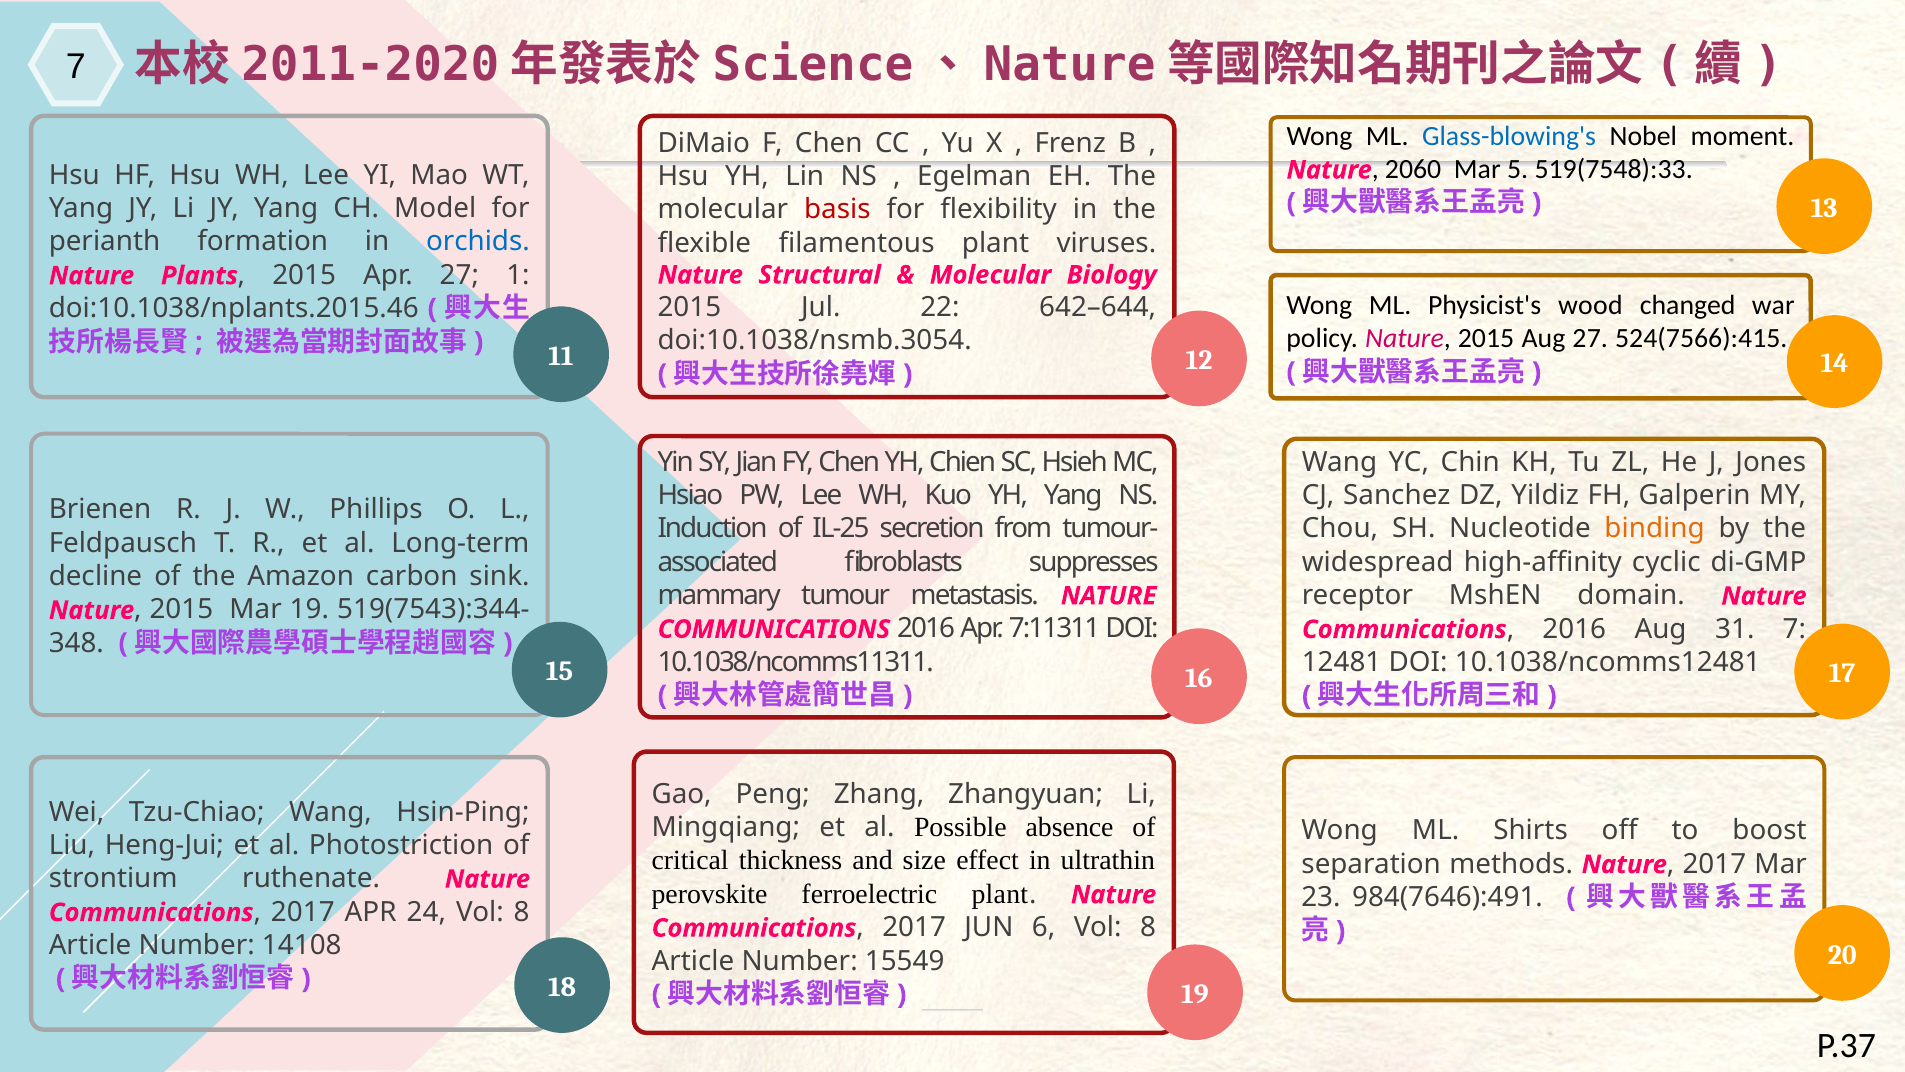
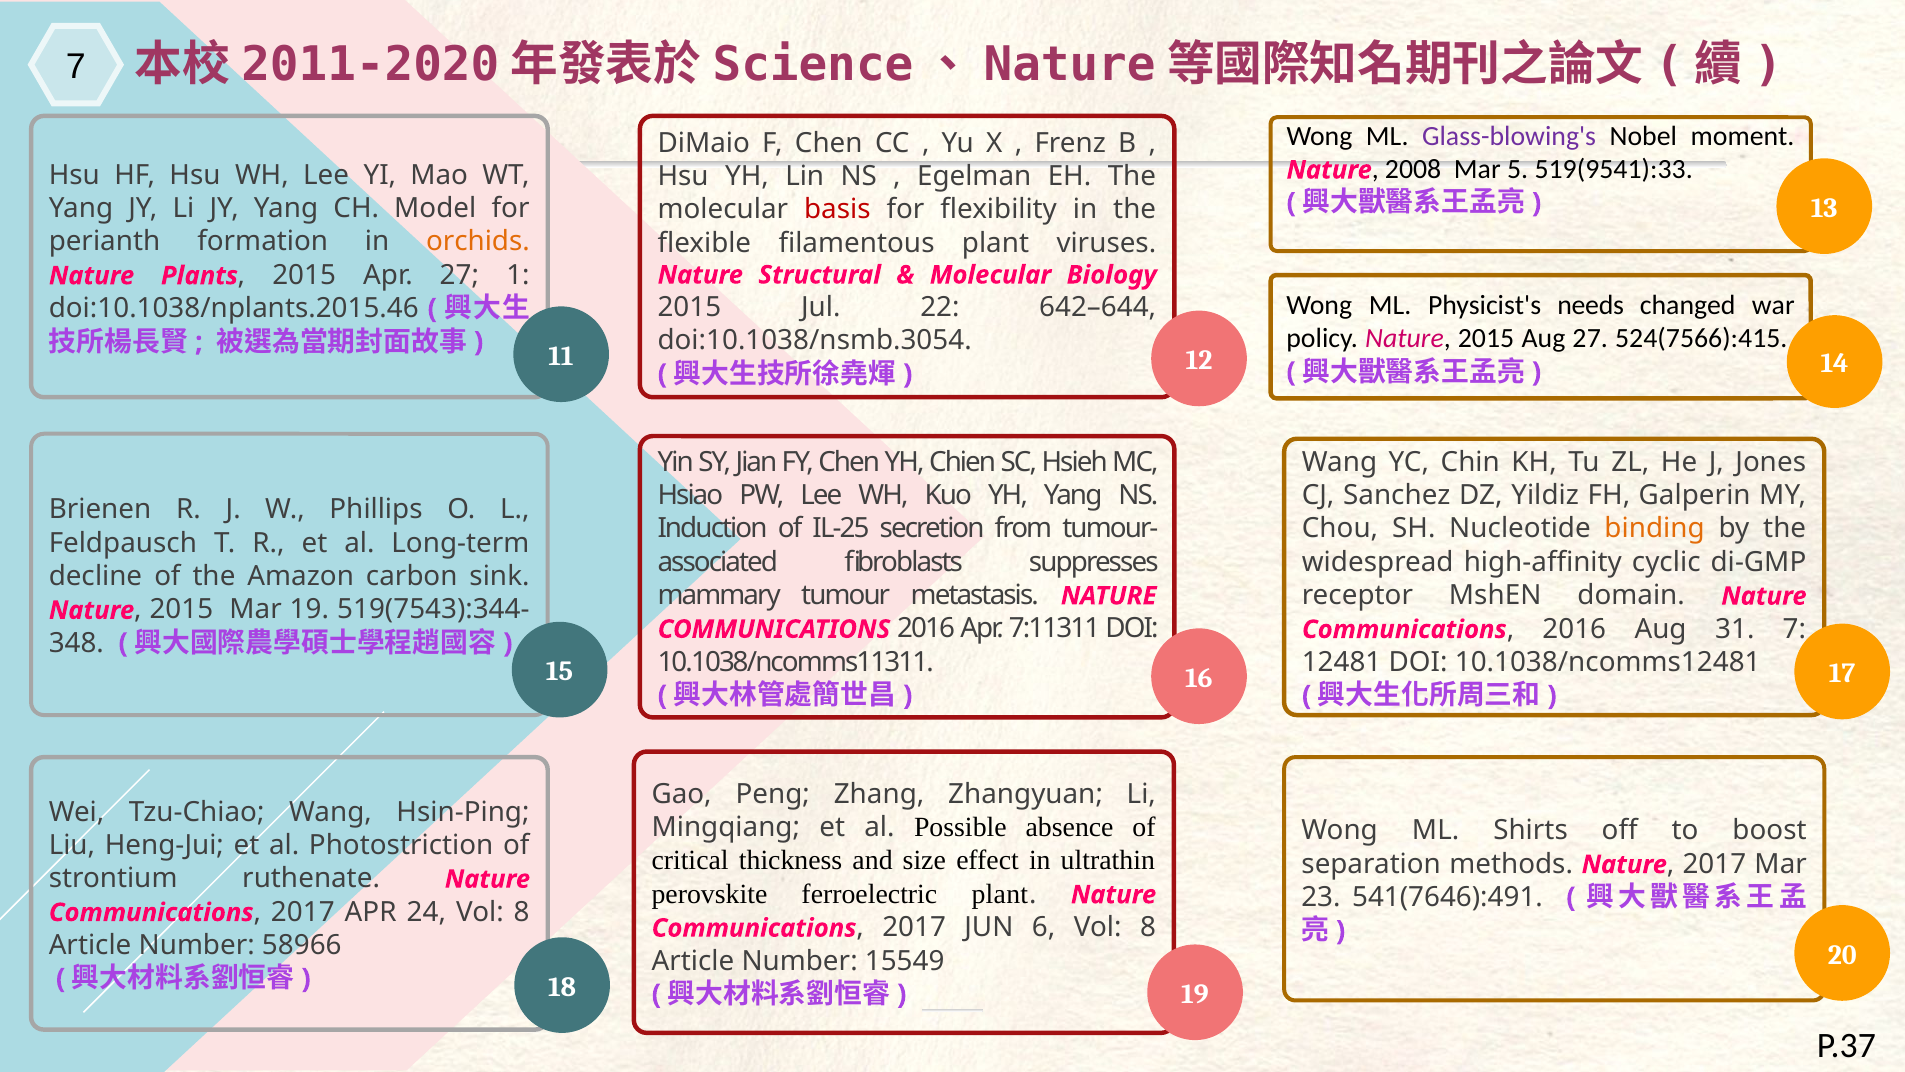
Glass-blowing's colour: blue -> purple
2060: 2060 -> 2008
519(7548):33: 519(7548):33 -> 519(9541):33
orchids colour: blue -> orange
wood: wood -> needs
984(7646):491: 984(7646):491 -> 541(7646):491
14108: 14108 -> 58966
